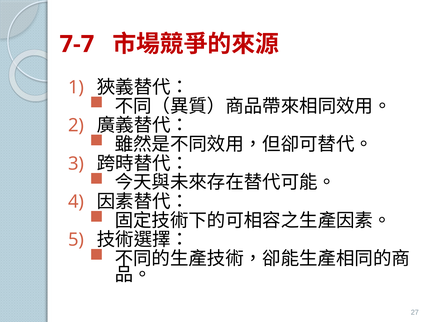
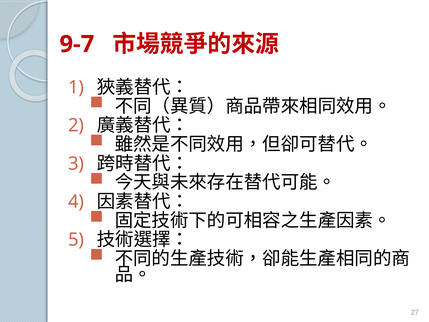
7-7: 7-7 -> 9-7
